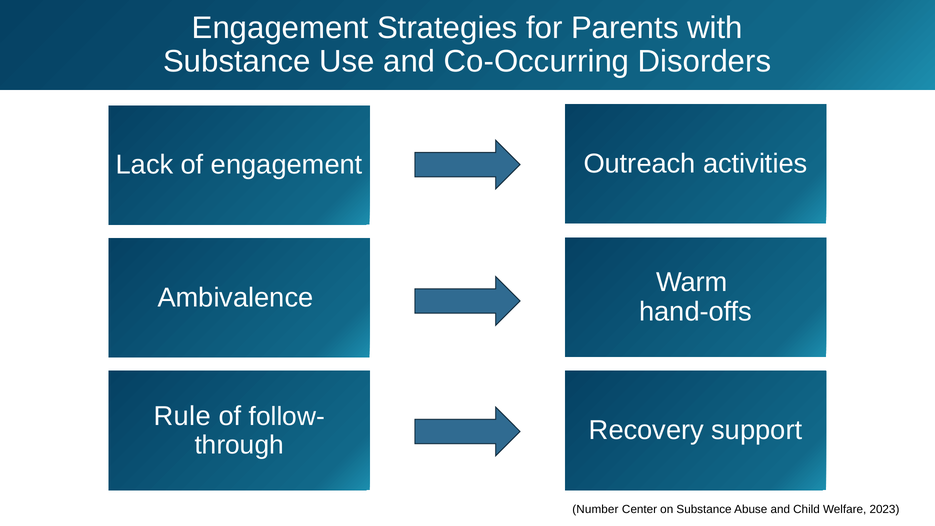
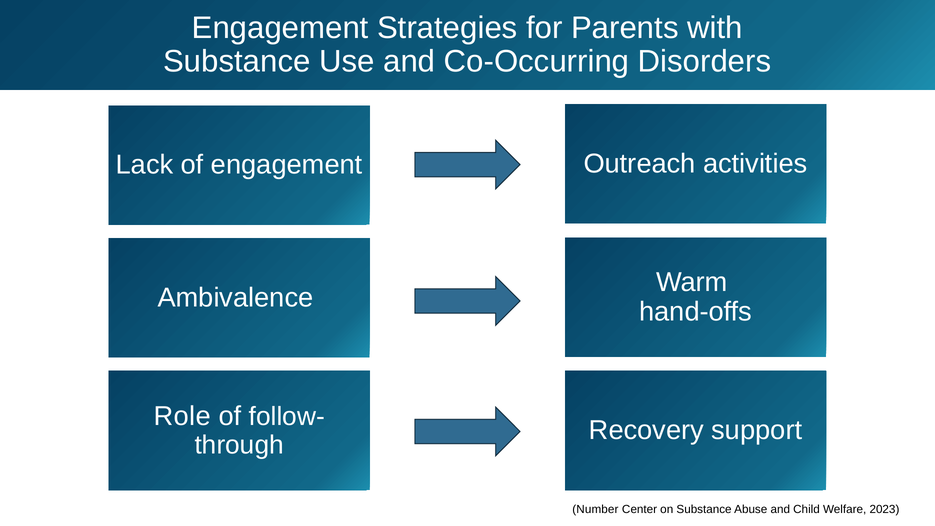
Rule: Rule -> Role
